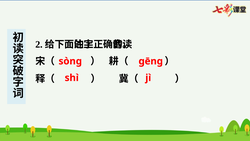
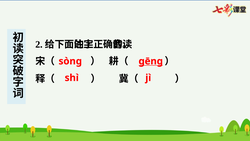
gēng underline: none -> present
